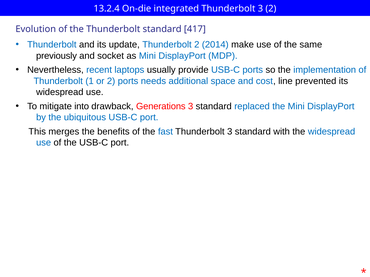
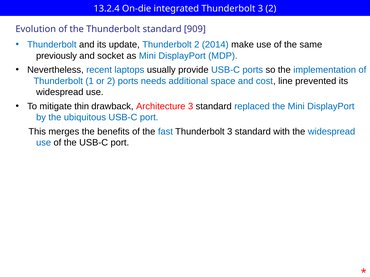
417: 417 -> 909
into: into -> thin
Generations: Generations -> Architecture
